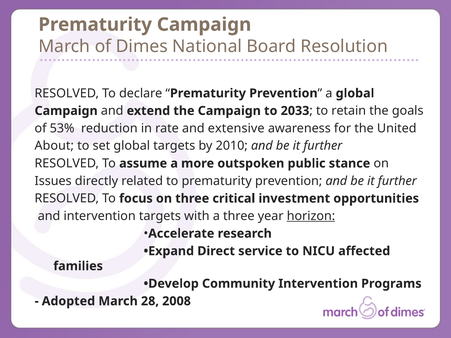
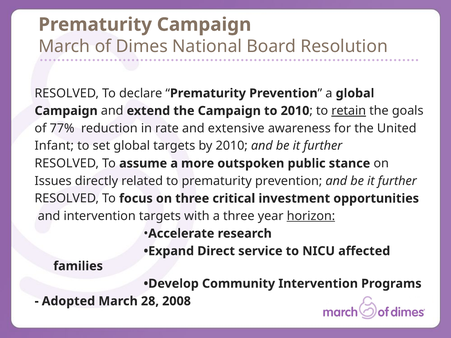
to 2033: 2033 -> 2010
retain underline: none -> present
53%: 53% -> 77%
About: About -> Infant
